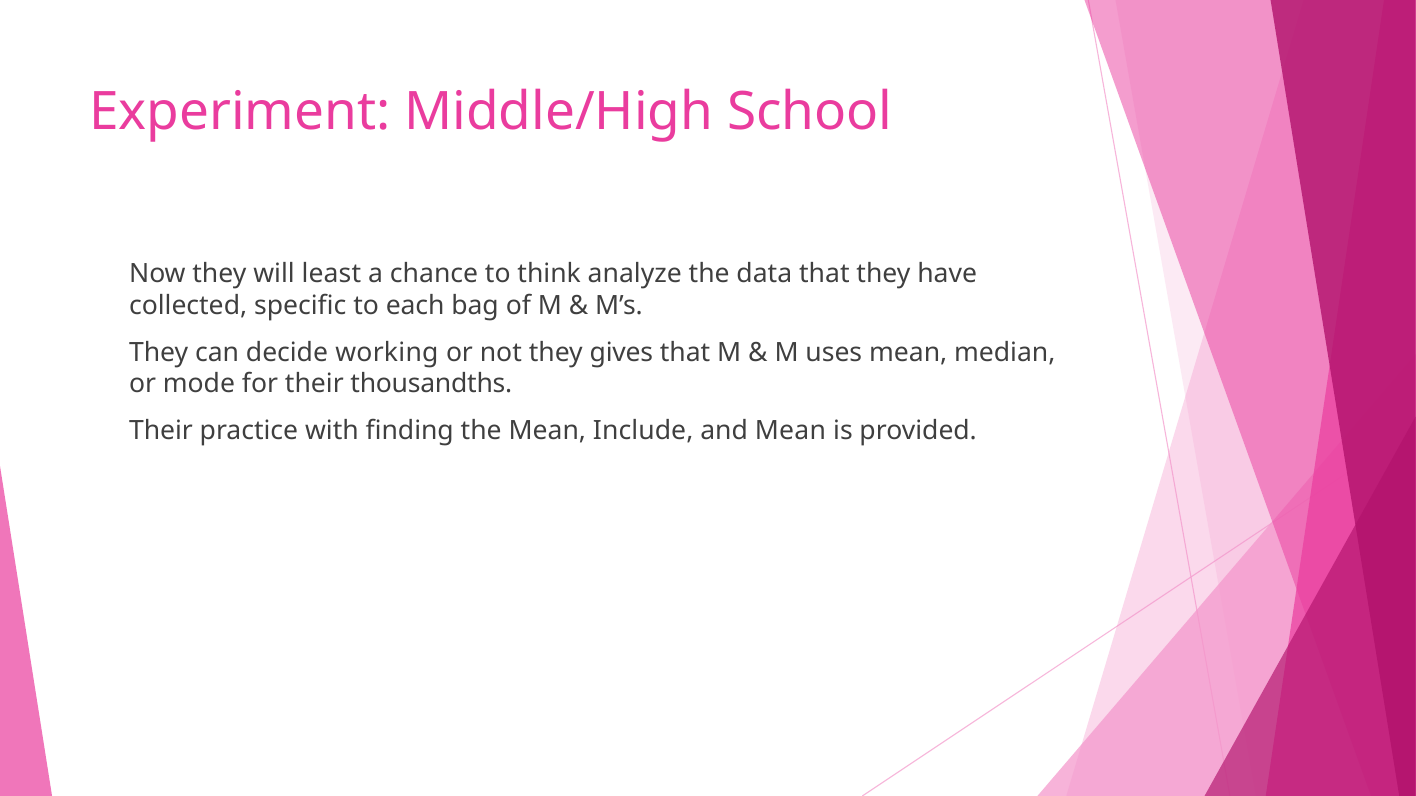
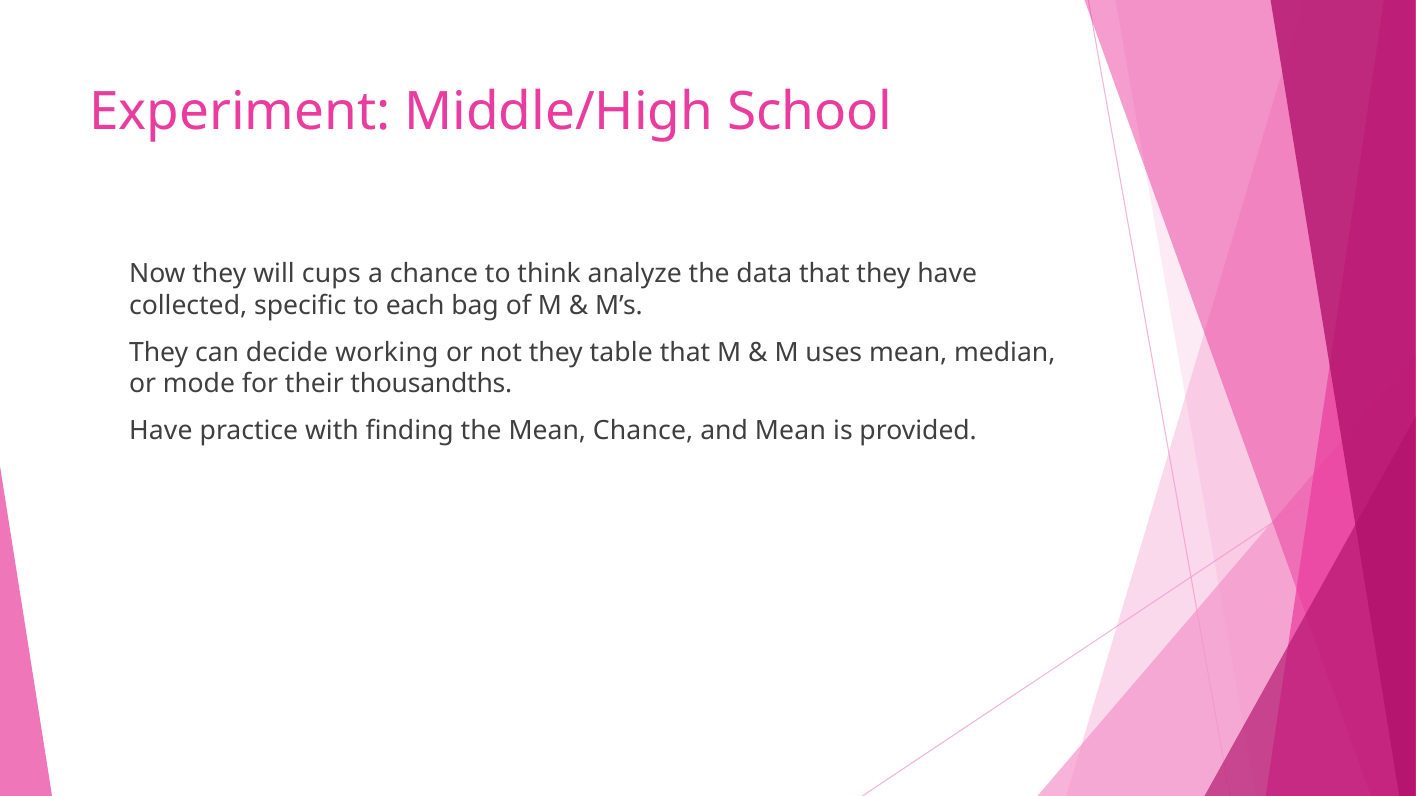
least: least -> cups
gives: gives -> table
Their at (161, 431): Their -> Have
Mean Include: Include -> Chance
